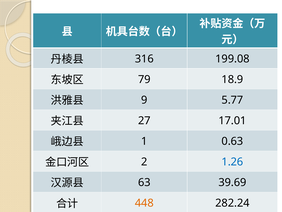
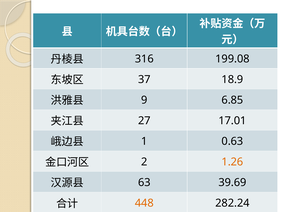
79: 79 -> 37
5.77: 5.77 -> 6.85
1.26 colour: blue -> orange
